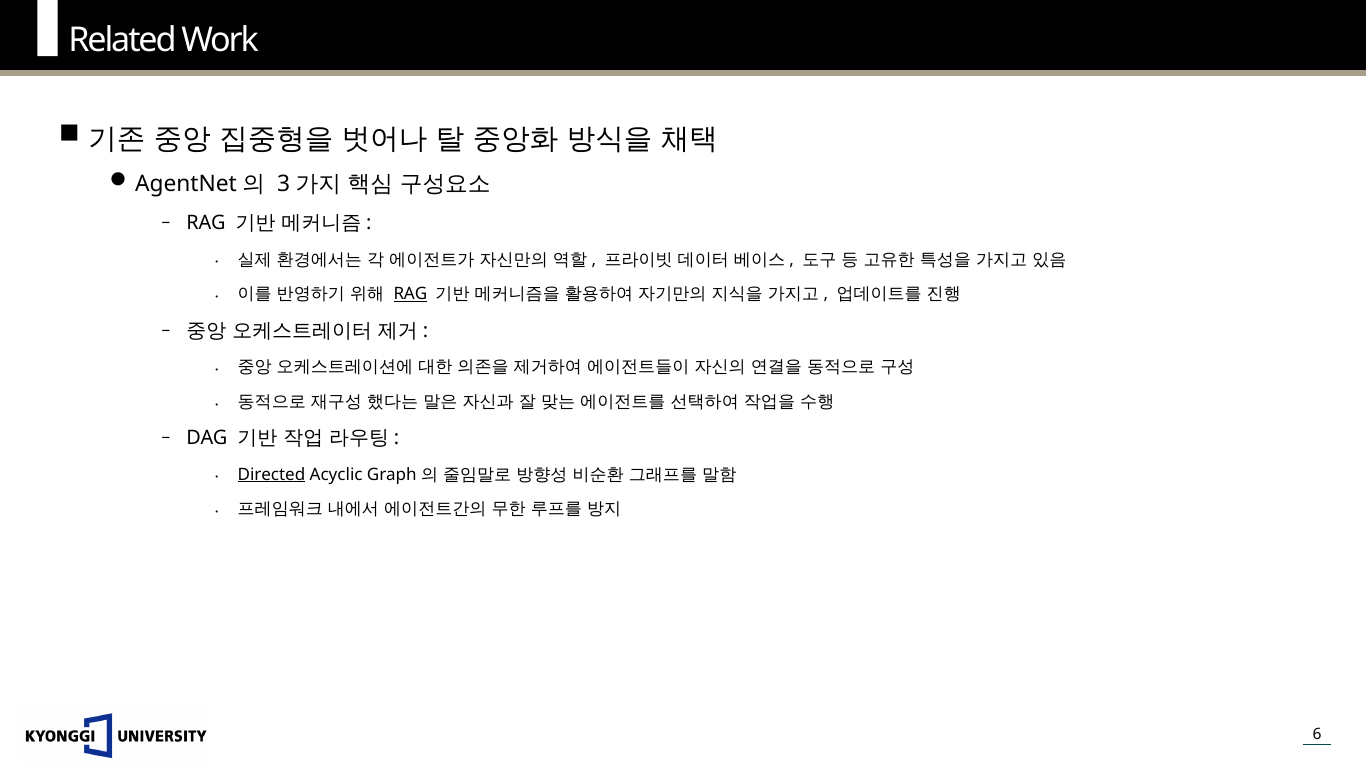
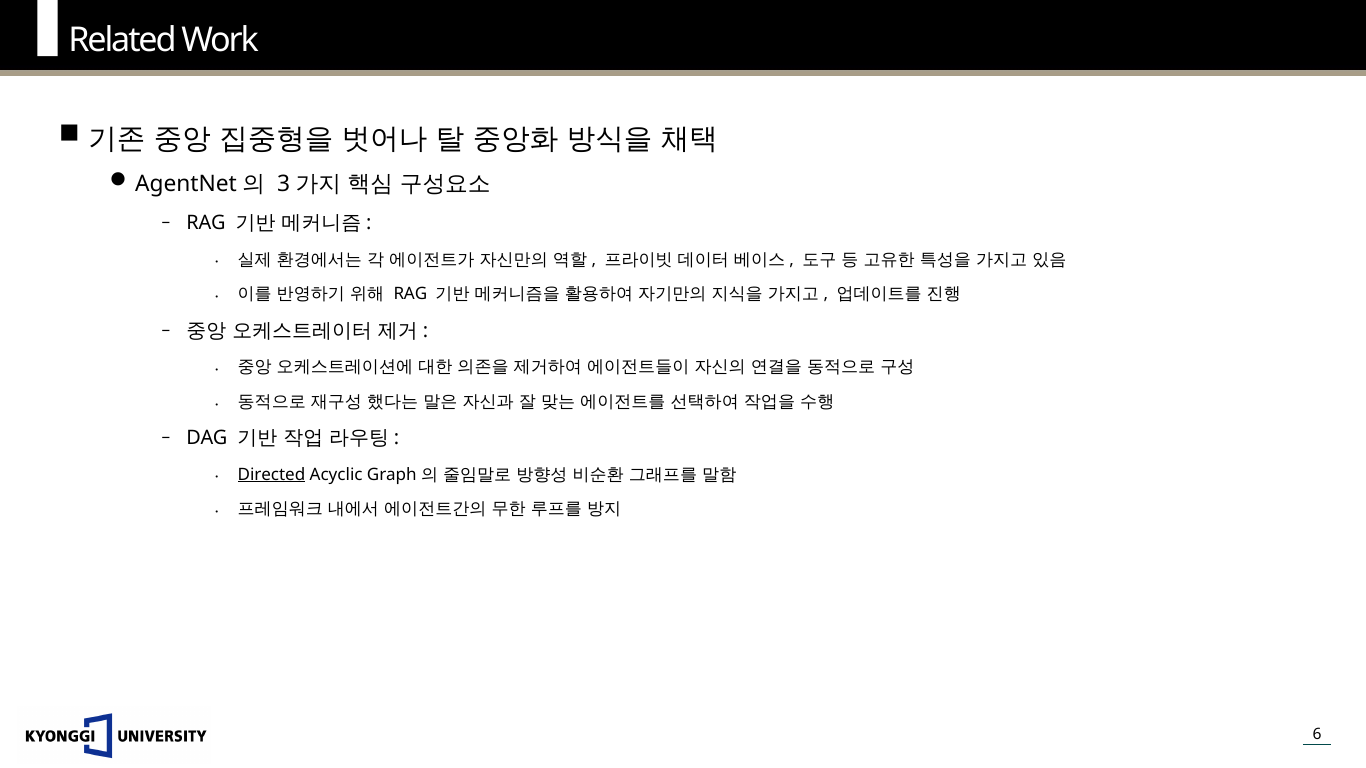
RAG at (410, 294) underline: present -> none
